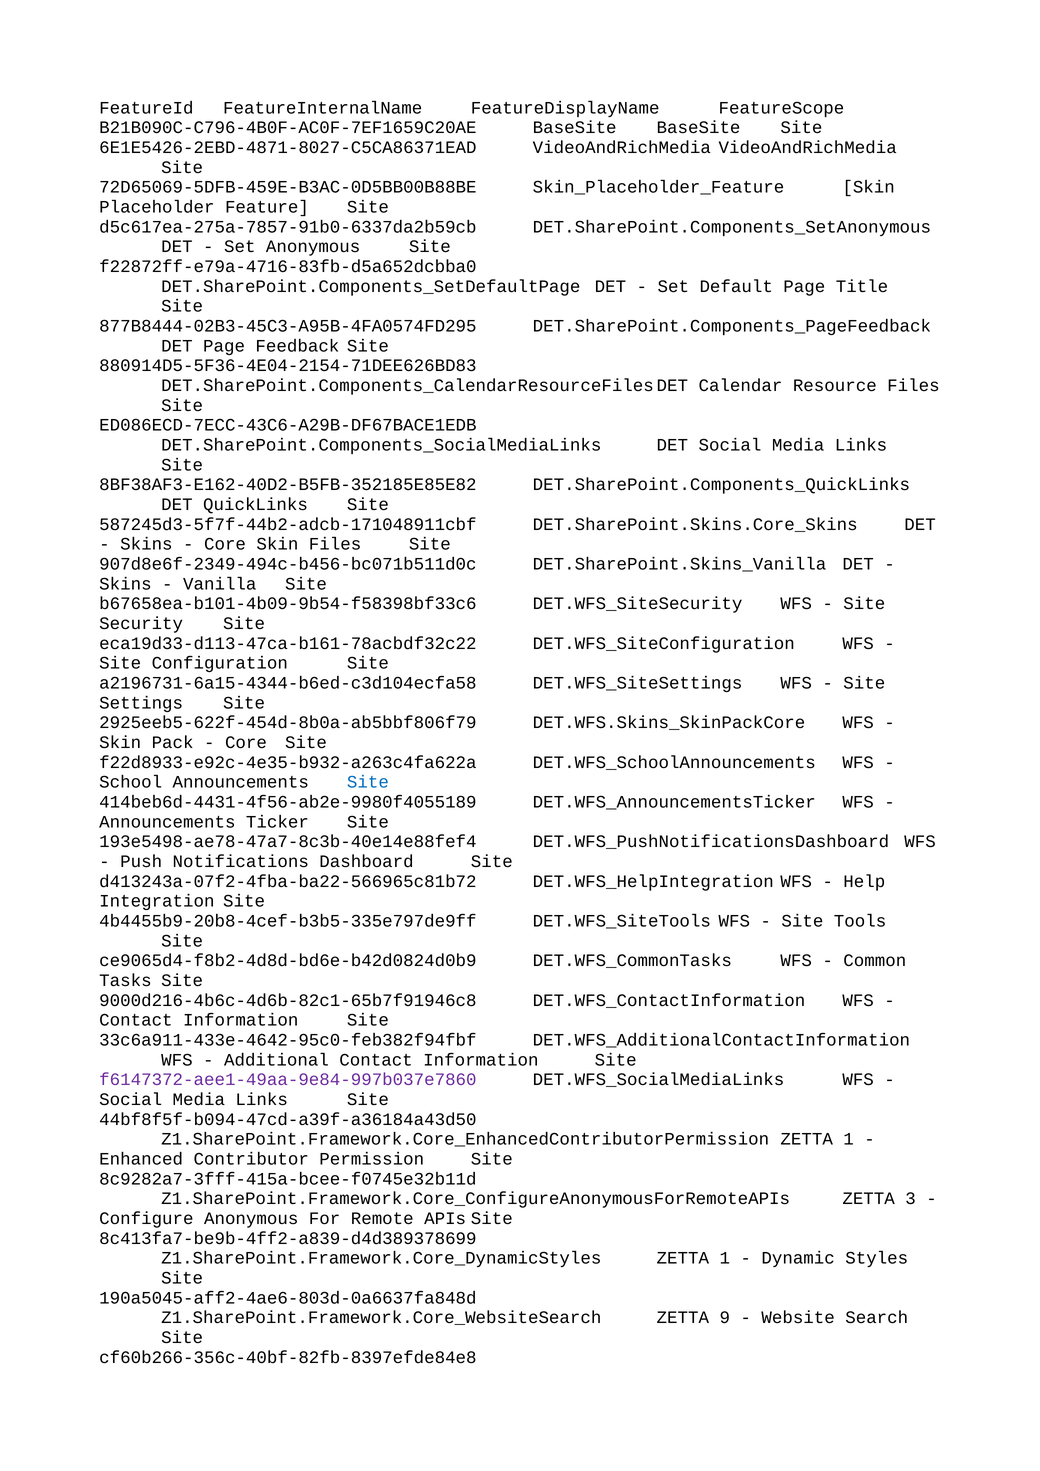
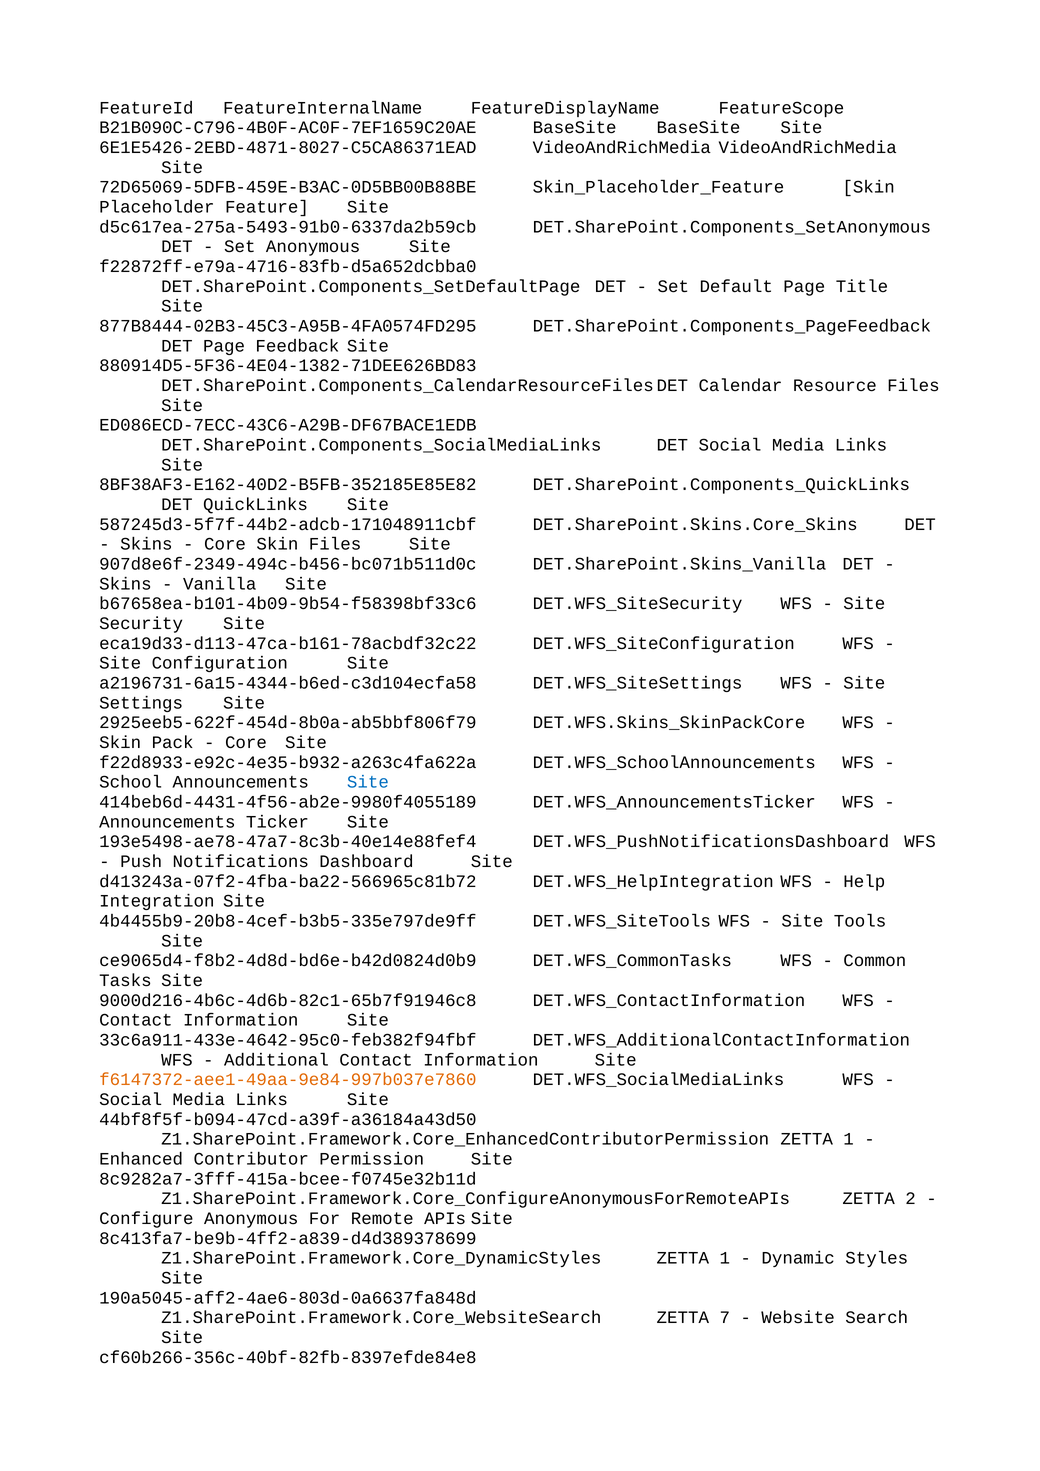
d5c617ea-275a-7857-91b0-6337da2b59cb: d5c617ea-275a-7857-91b0-6337da2b59cb -> d5c617ea-275a-5493-91b0-6337da2b59cb
880914D5-5F36-4E04-2154-71DEE626BD83: 880914D5-5F36-4E04-2154-71DEE626BD83 -> 880914D5-5F36-4E04-1382-71DEE626BD83
f6147372-aee1-49aa-9e84-997b037e7860 colour: purple -> orange
3: 3 -> 2
9: 9 -> 7
